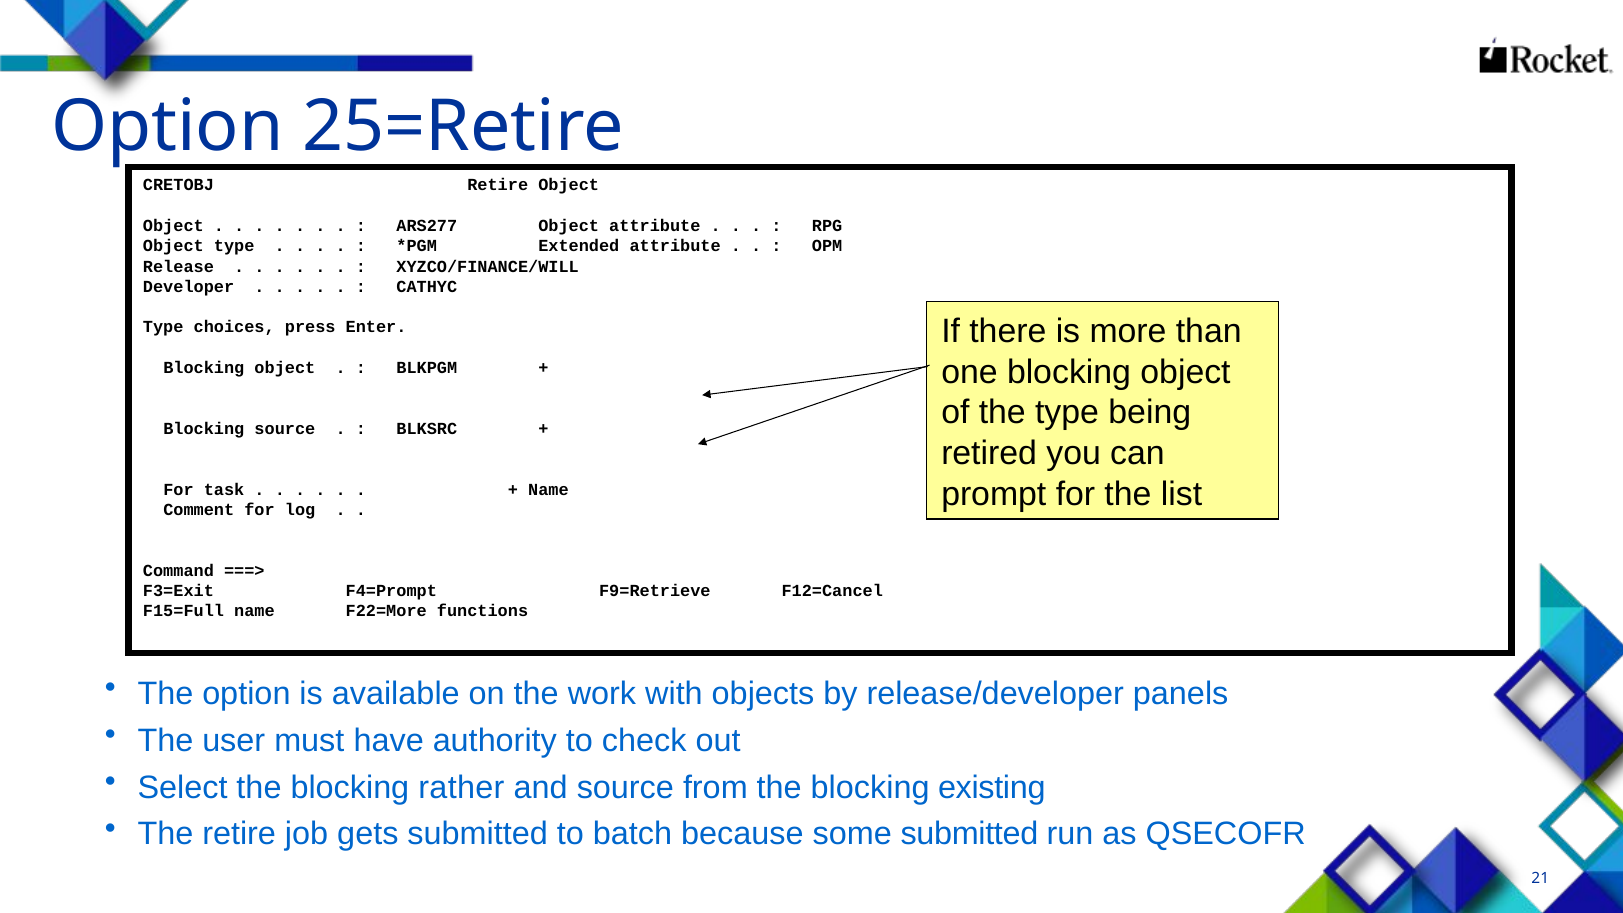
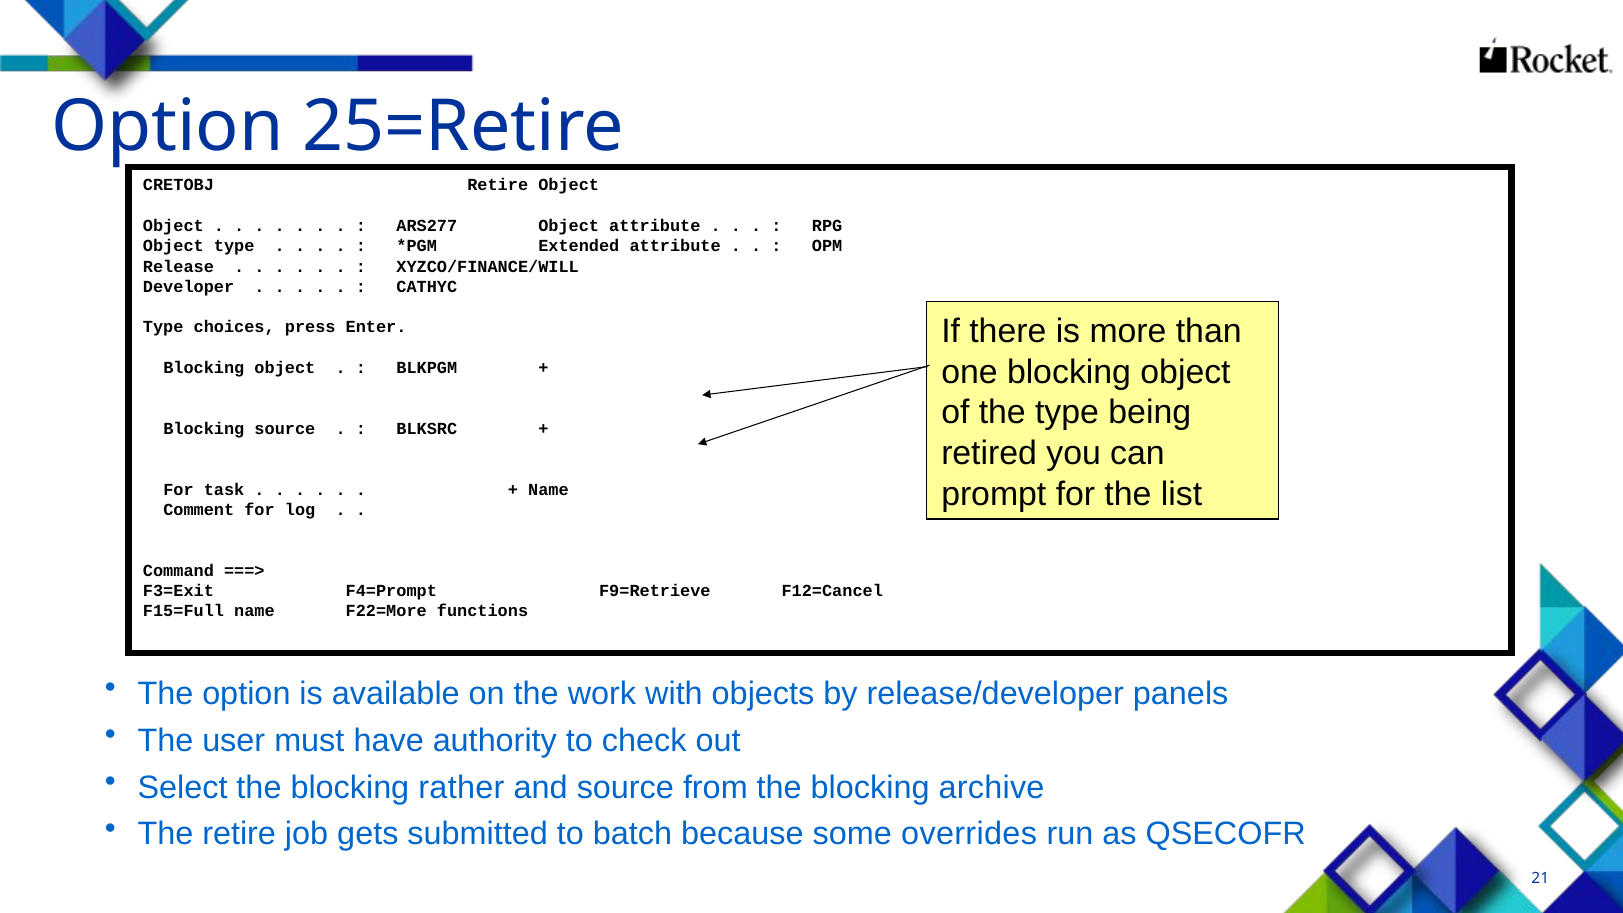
existing: existing -> archive
some submitted: submitted -> overrides
